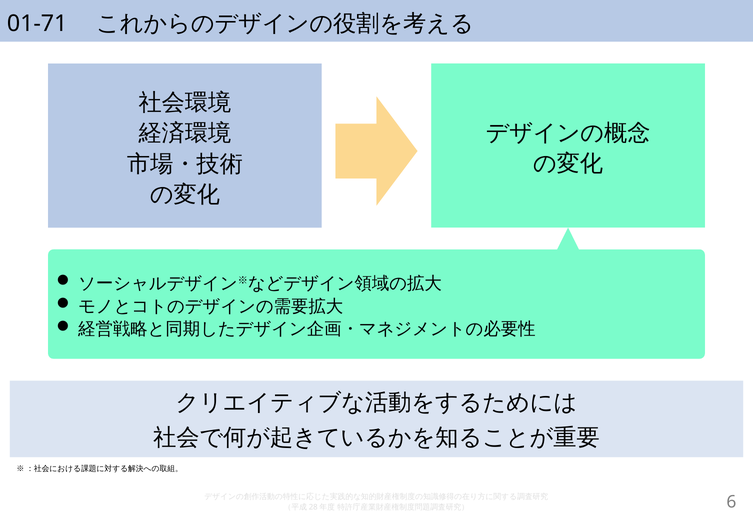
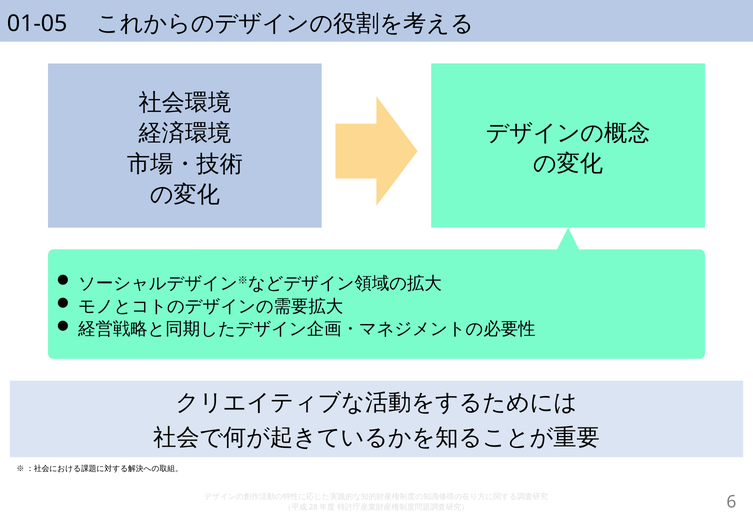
01-71: 01-71 -> 01-05
